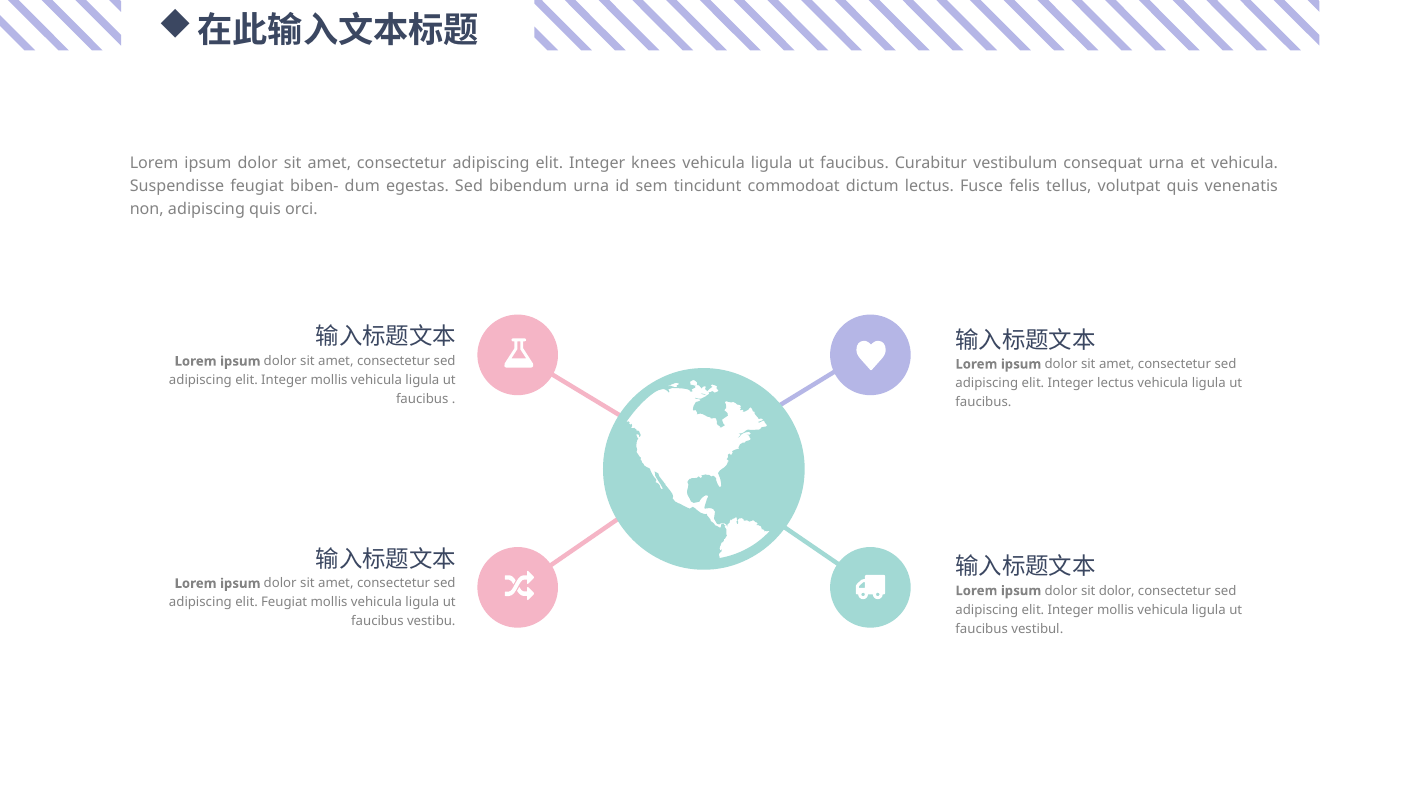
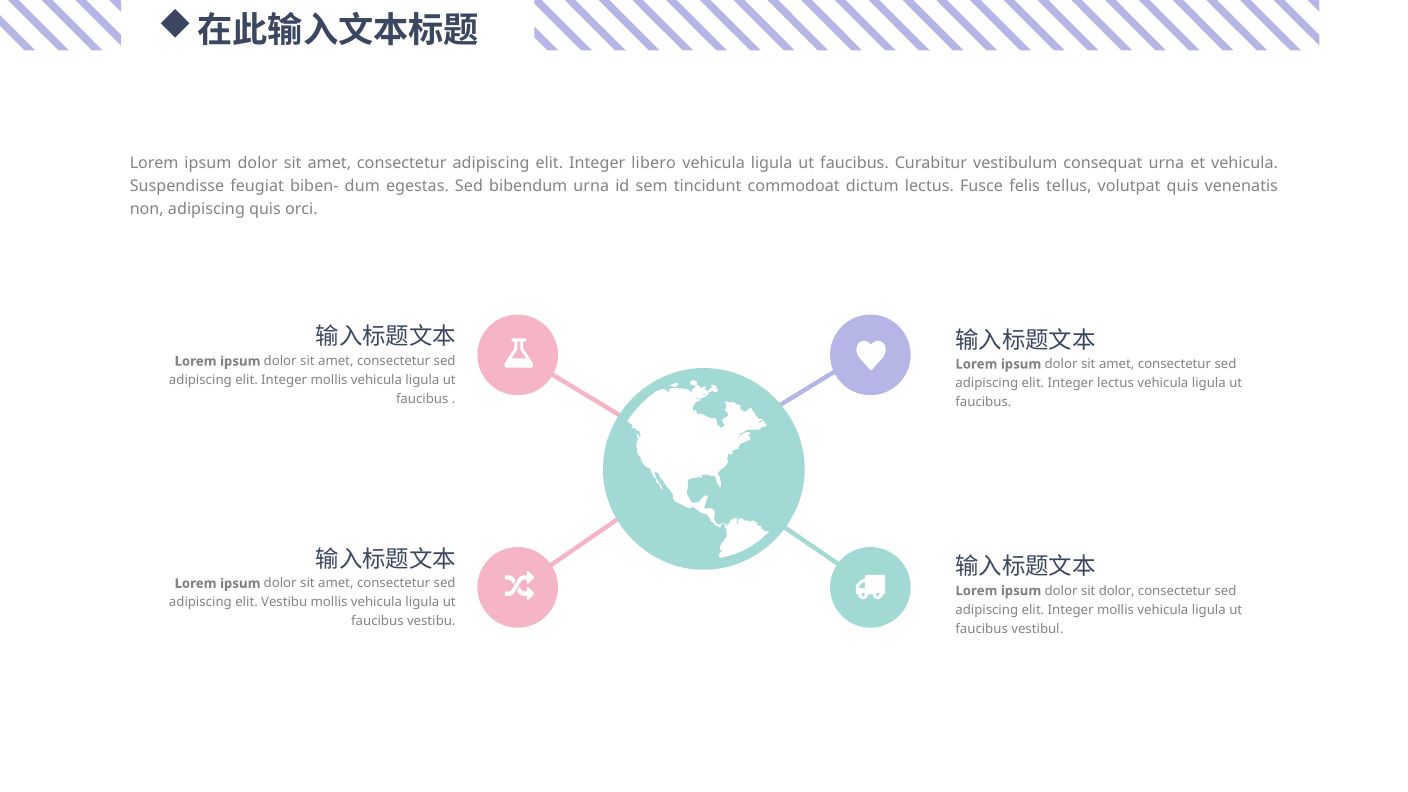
knees: knees -> libero
elit Feugiat: Feugiat -> Vestibu
